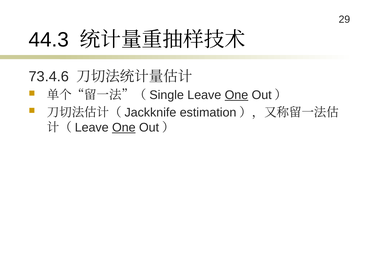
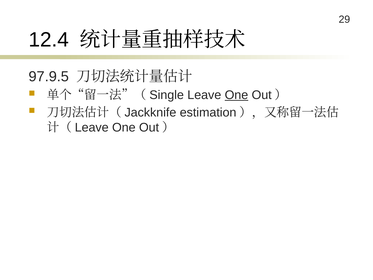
44.3: 44.3 -> 12.4
73.4.6: 73.4.6 -> 97.9.5
One at (124, 127) underline: present -> none
